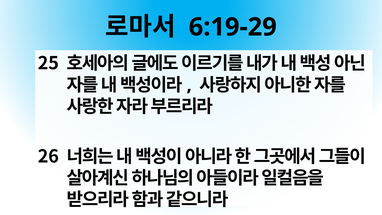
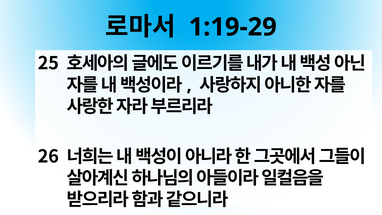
6:19-29: 6:19-29 -> 1:19-29
